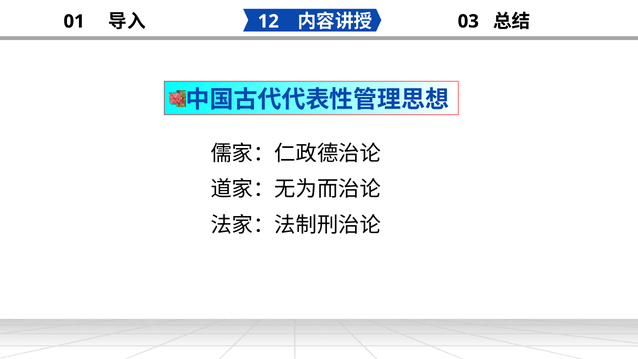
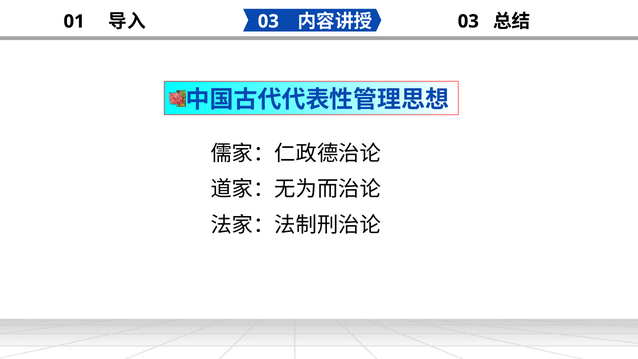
12 at (268, 21): 12 -> 03
